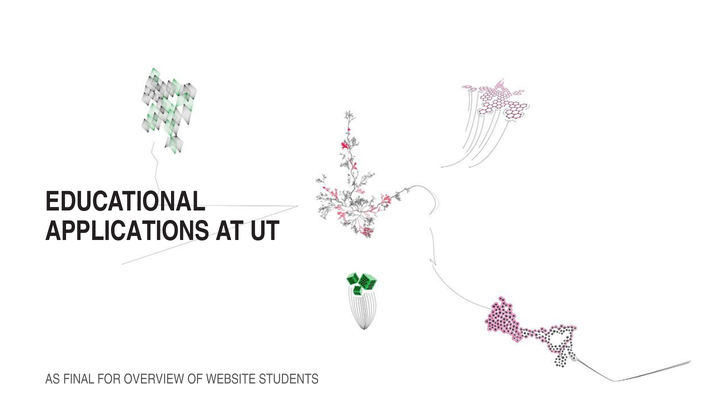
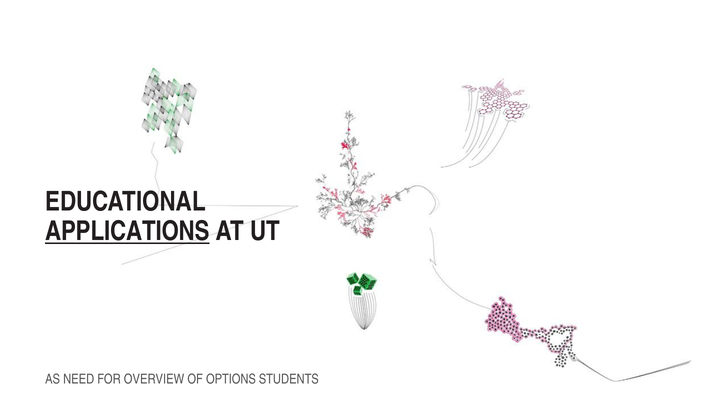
APPLICATIONS underline: none -> present
FINAL: FINAL -> NEED
WEBSITE: WEBSITE -> OPTIONS
